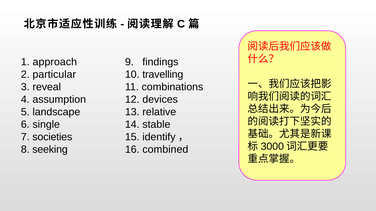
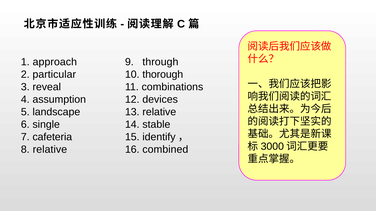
findings: findings -> through
travelling: travelling -> thorough
societies: societies -> cafeteria
8 seeking: seeking -> relative
